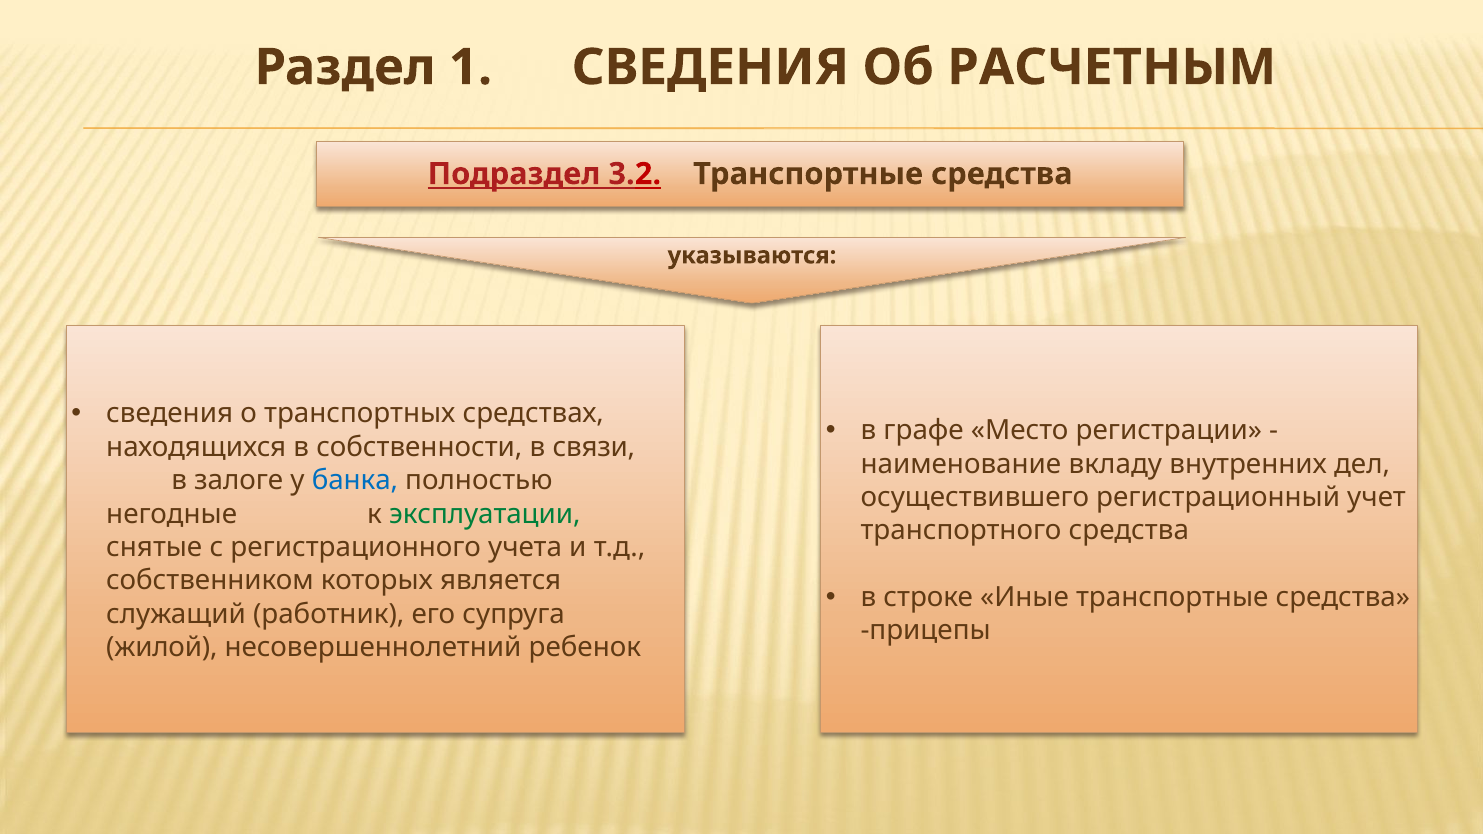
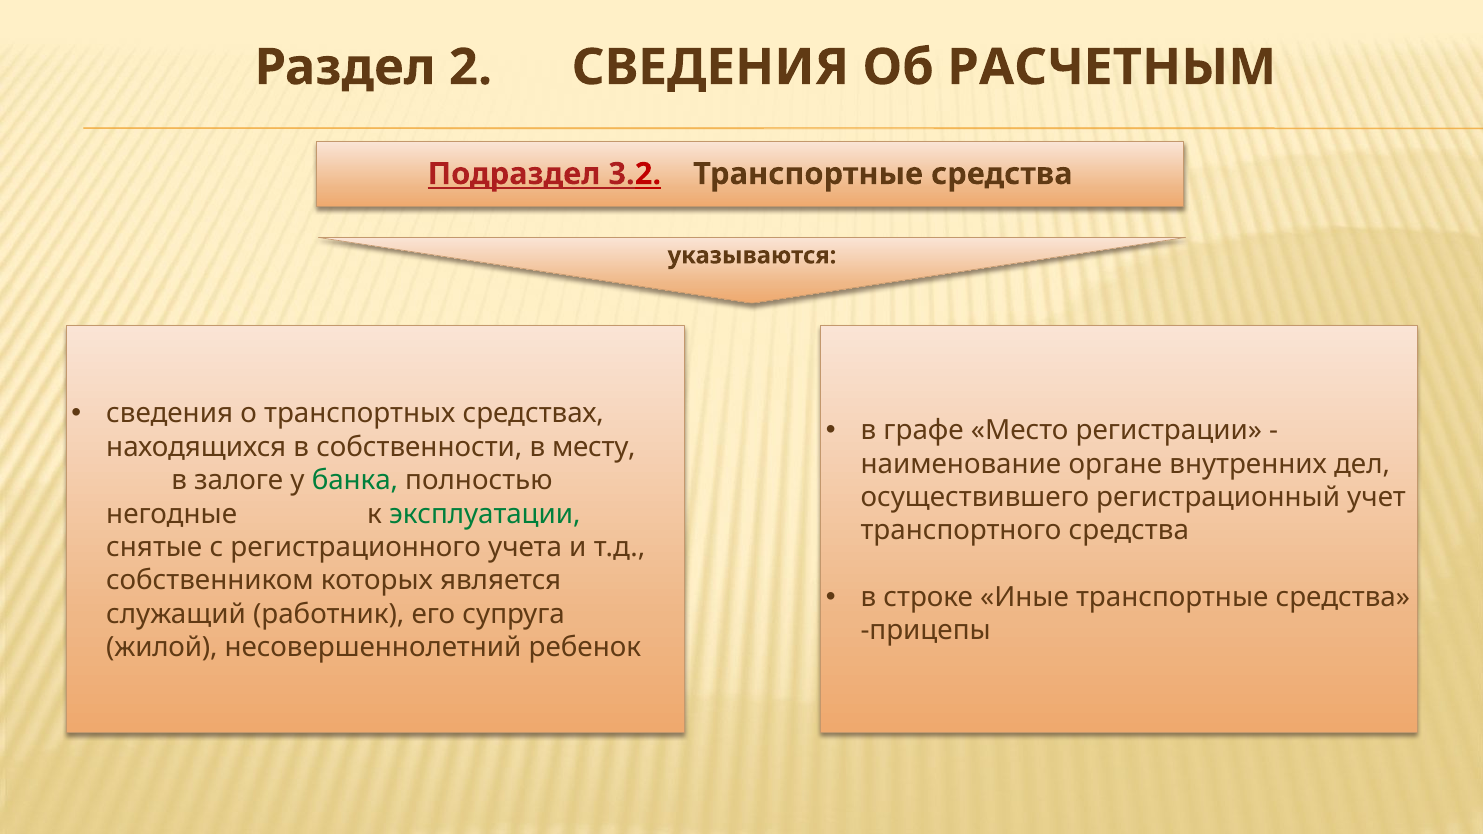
1: 1 -> 2
связи: связи -> месту
вкладу: вкладу -> органе
банка colour: blue -> green
